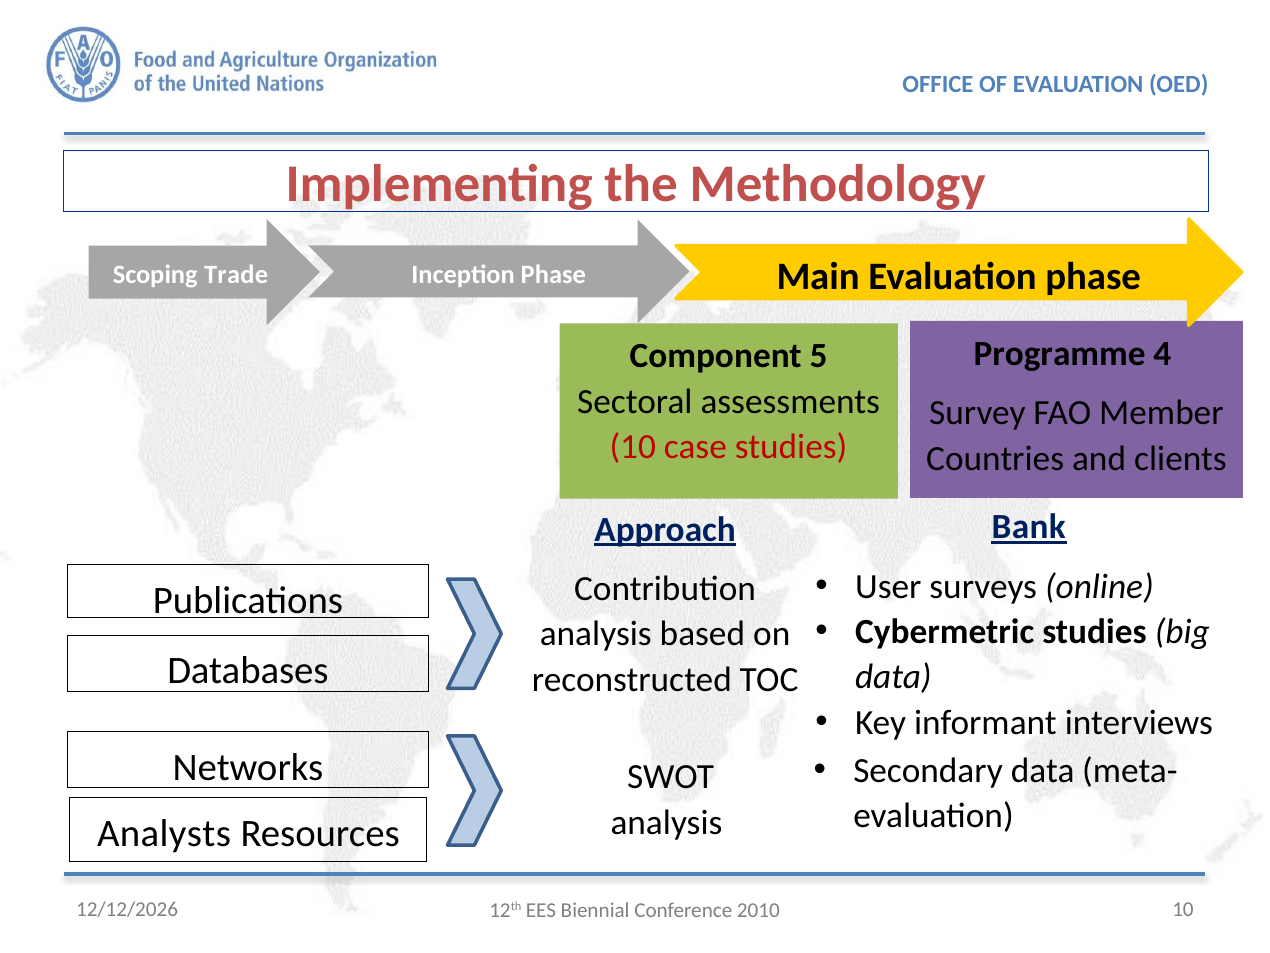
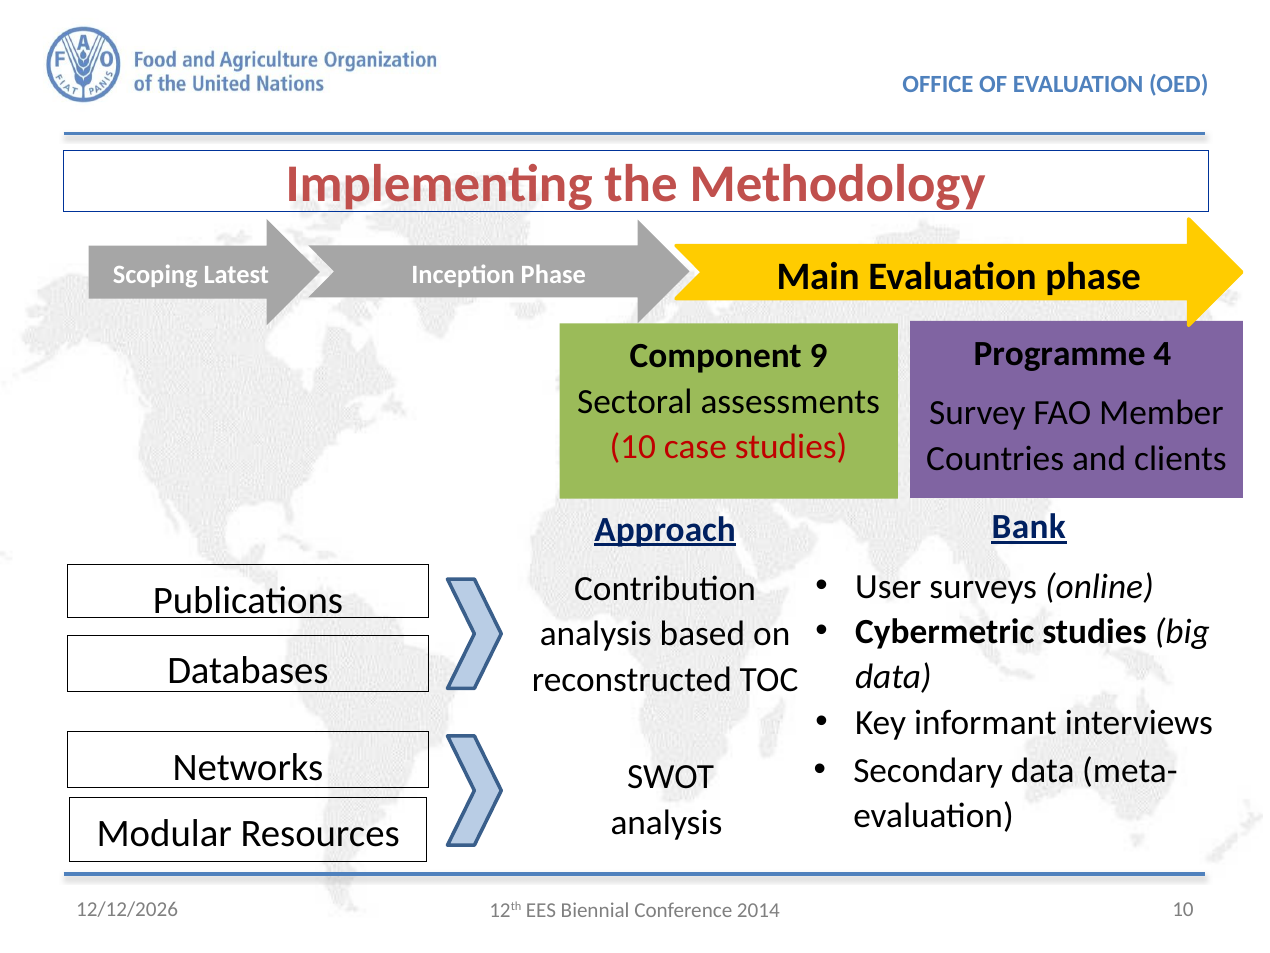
Trade: Trade -> Latest
5: 5 -> 9
Analysts: Analysts -> Modular
2010: 2010 -> 2014
